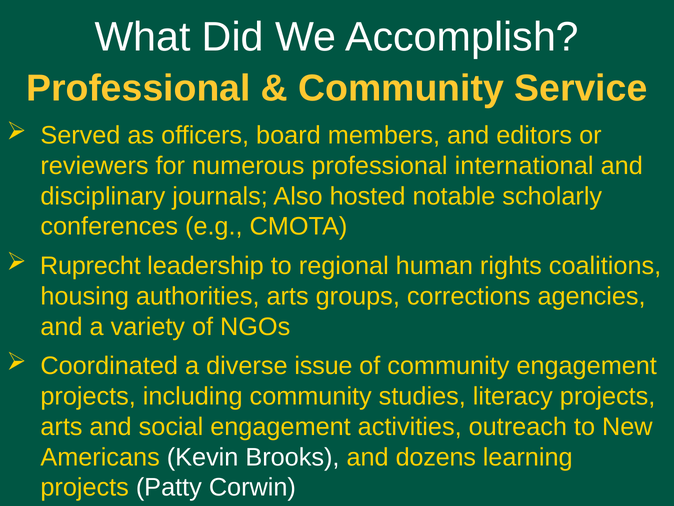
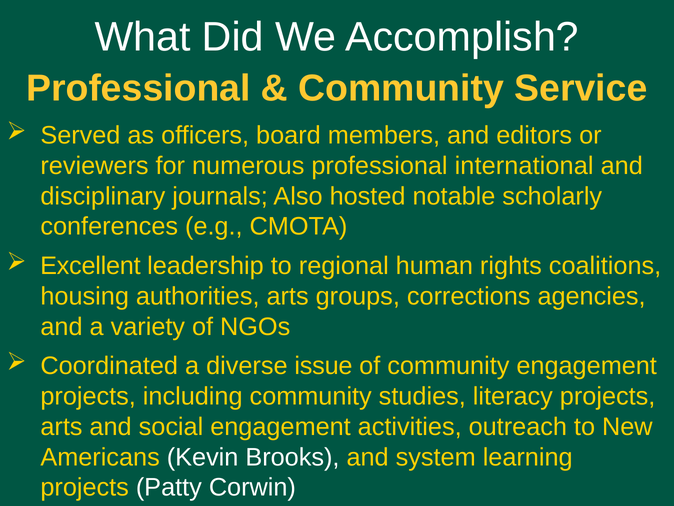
Ruprecht: Ruprecht -> Excellent
dozens: dozens -> system
